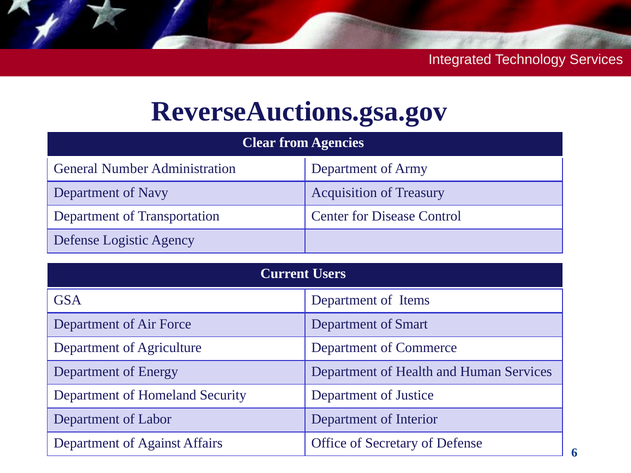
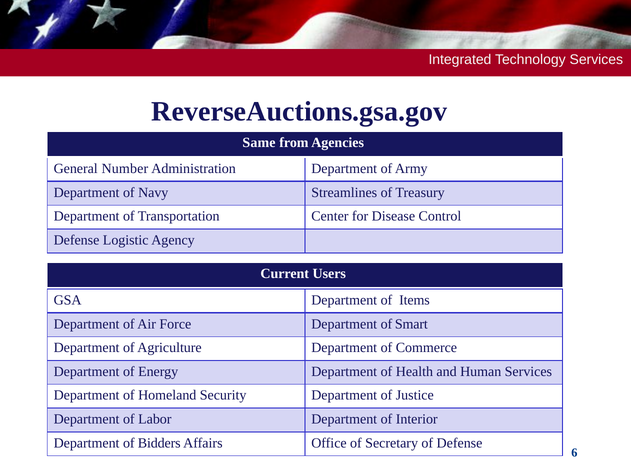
Clear: Clear -> Same
Acquisition: Acquisition -> Streamlines
Against: Against -> Bidders
